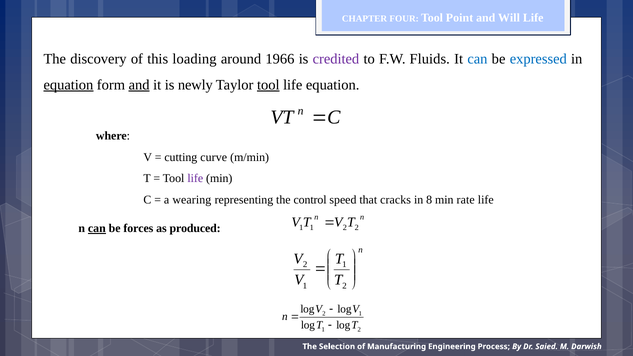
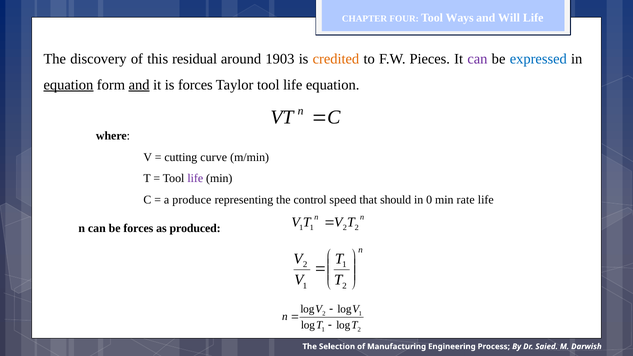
Point: Point -> Ways
loading: loading -> residual
1966: 1966 -> 1903
credited colour: purple -> orange
Fluids: Fluids -> Pieces
can at (477, 59) colour: blue -> purple
is newly: newly -> forces
tool at (268, 85) underline: present -> none
wearing: wearing -> produce
cracks: cracks -> should
8: 8 -> 0
can at (97, 228) underline: present -> none
